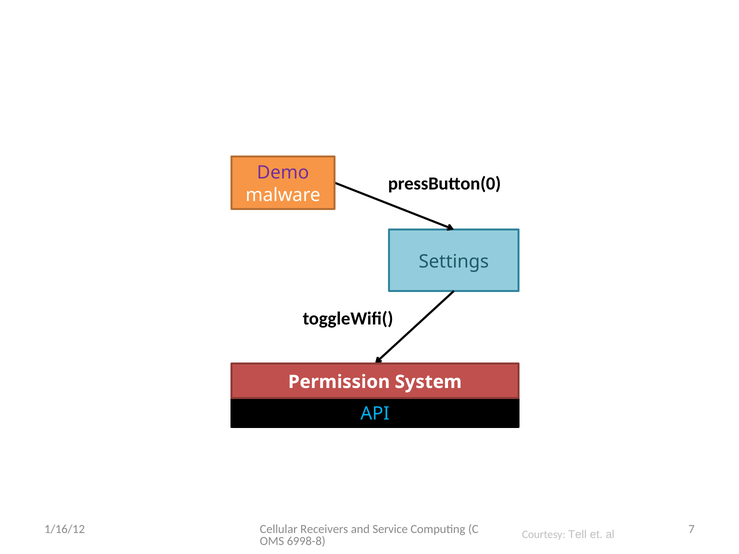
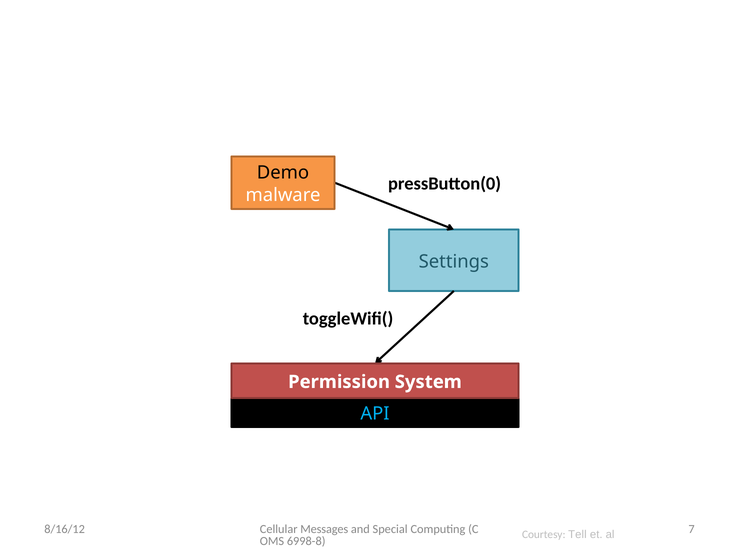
Demo colour: purple -> black
Receivers: Receivers -> Messages
Service: Service -> Special
1/16/12: 1/16/12 -> 8/16/12
